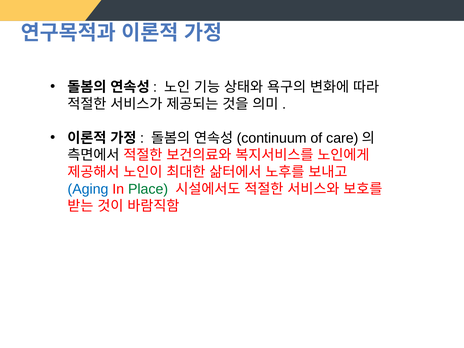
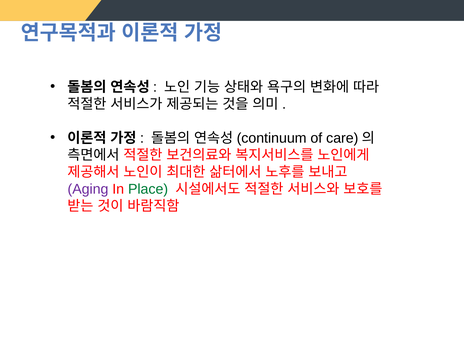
Aging colour: blue -> purple
